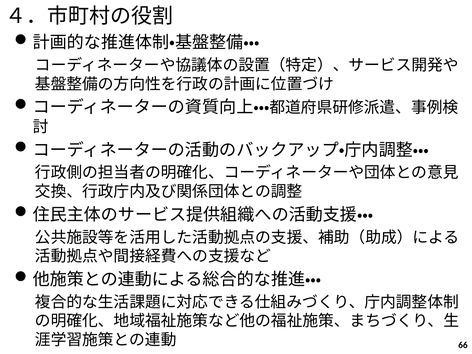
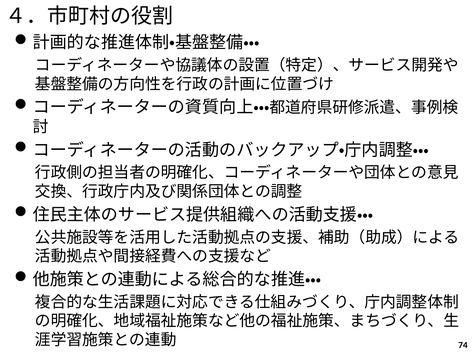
66: 66 -> 74
